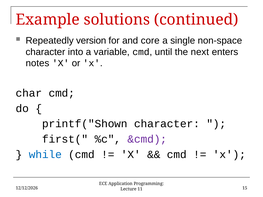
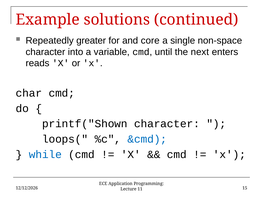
version: version -> greater
notes: notes -> reads
first(: first( -> loops(
&cmd colour: purple -> blue
